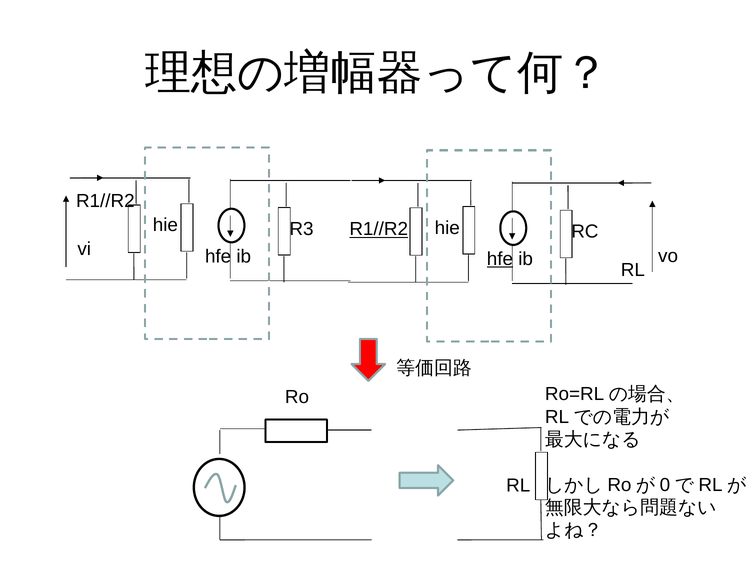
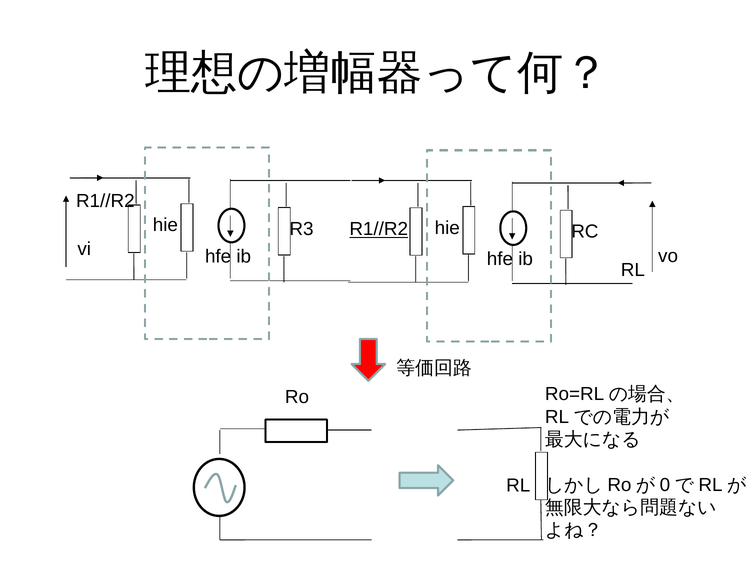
hfe at (500, 259) underline: present -> none
